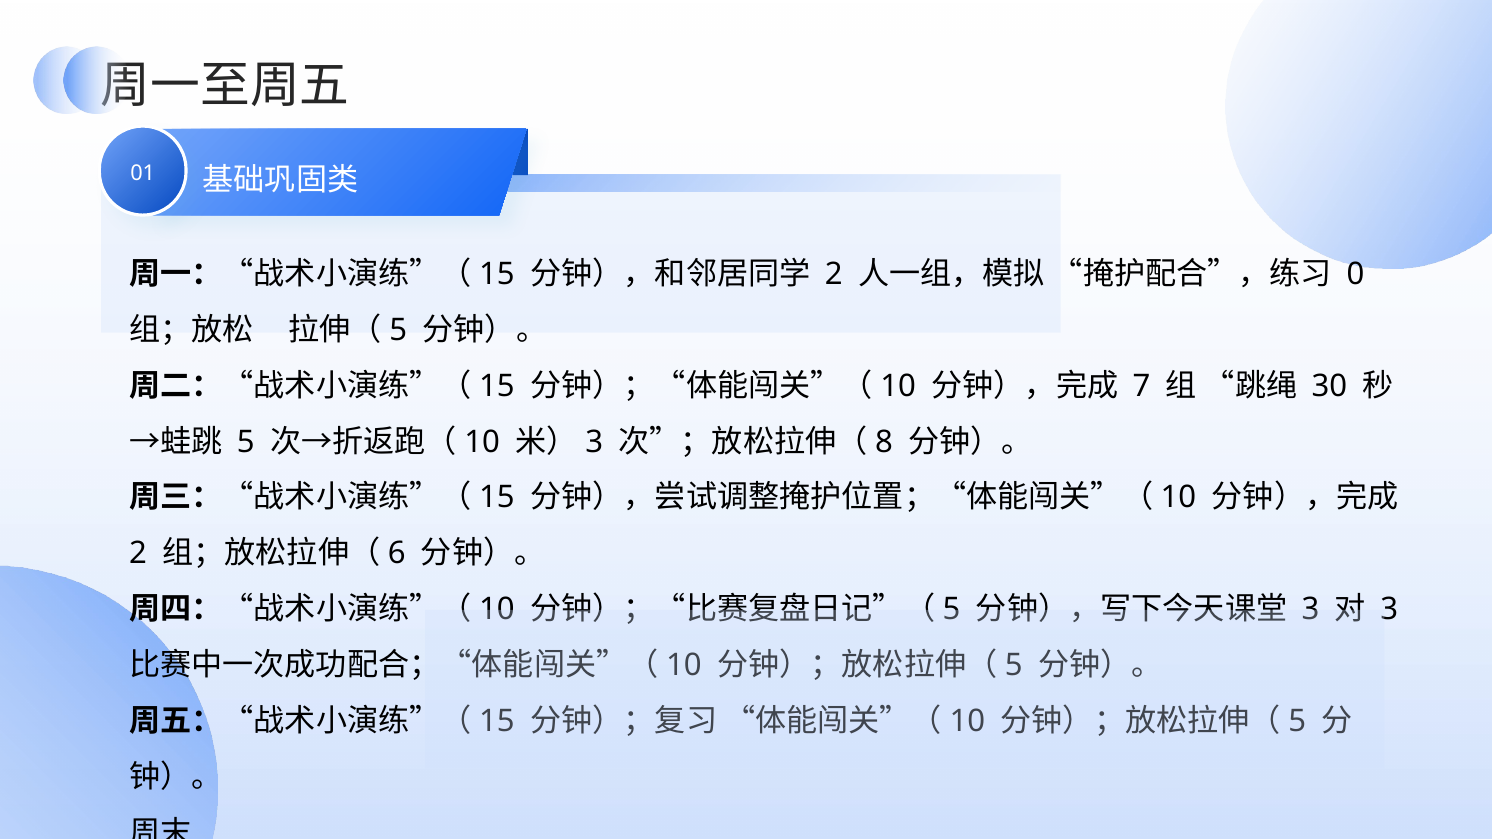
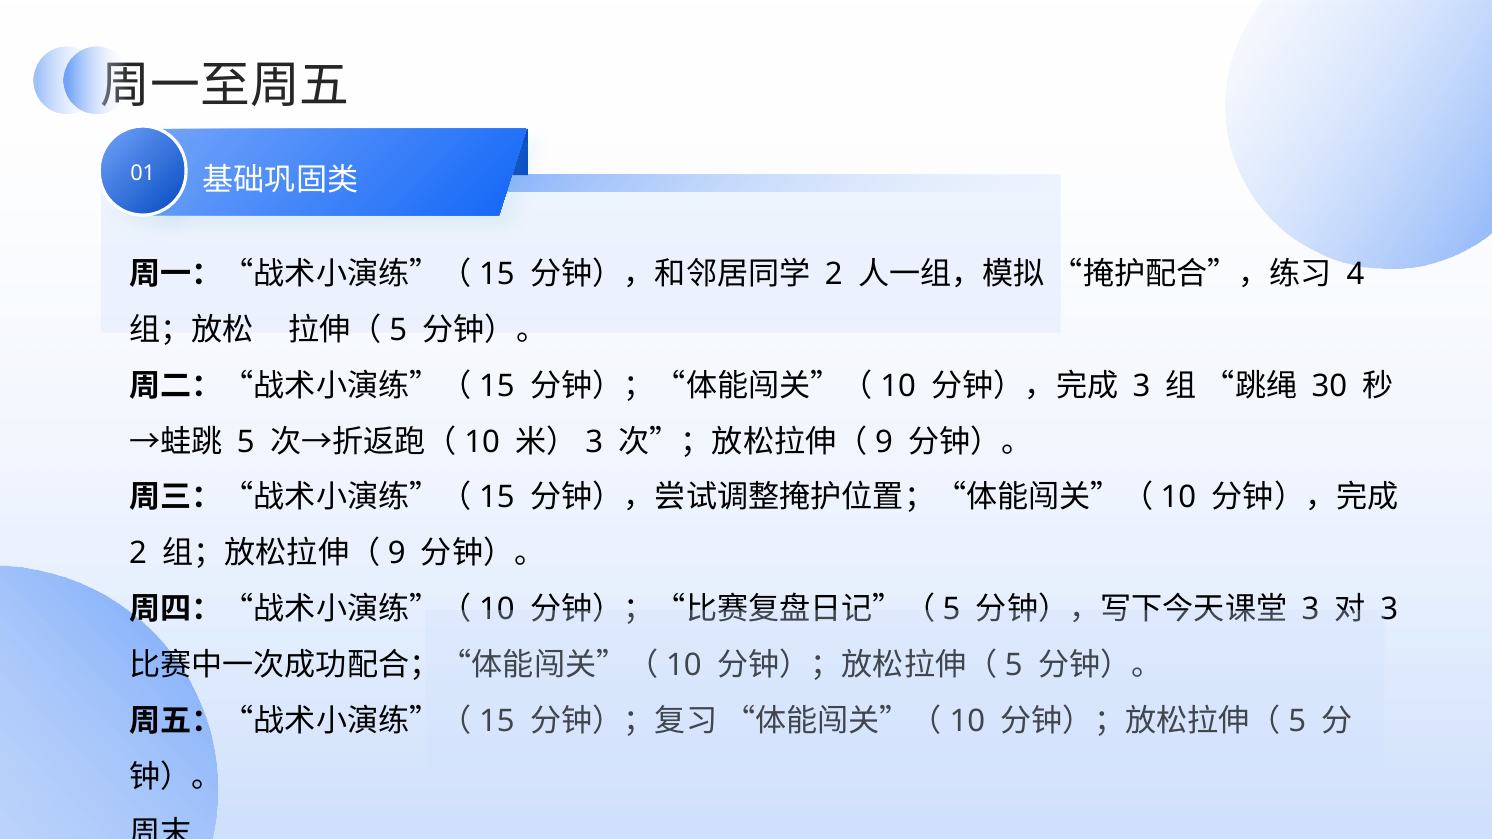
0: 0 -> 4
7 at (1142, 386): 7 -> 3
8 at (884, 442): 8 -> 9
6 at (397, 554): 6 -> 9
